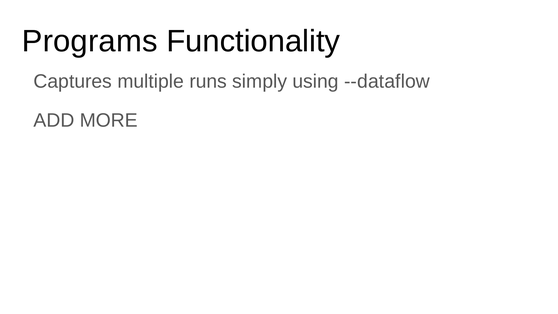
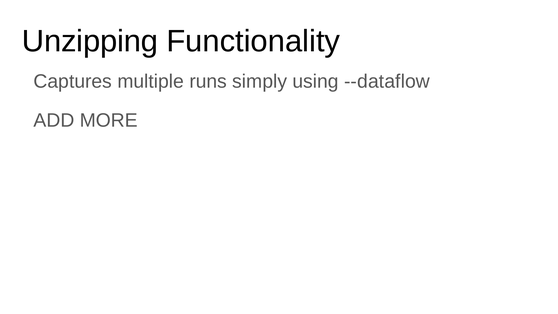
Programs: Programs -> Unzipping
